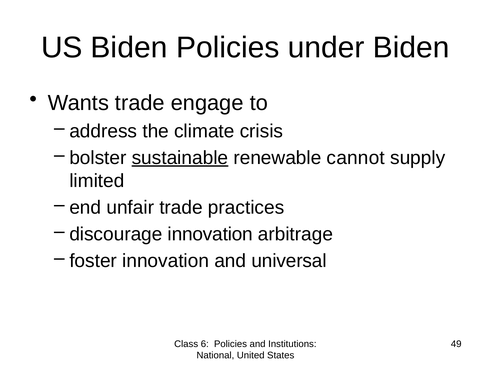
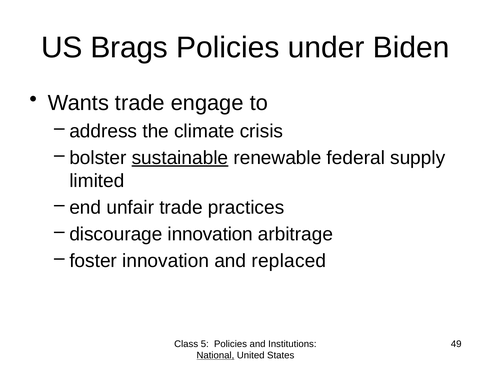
US Biden: Biden -> Brags
cannot: cannot -> federal
universal: universal -> replaced
6: 6 -> 5
National underline: none -> present
